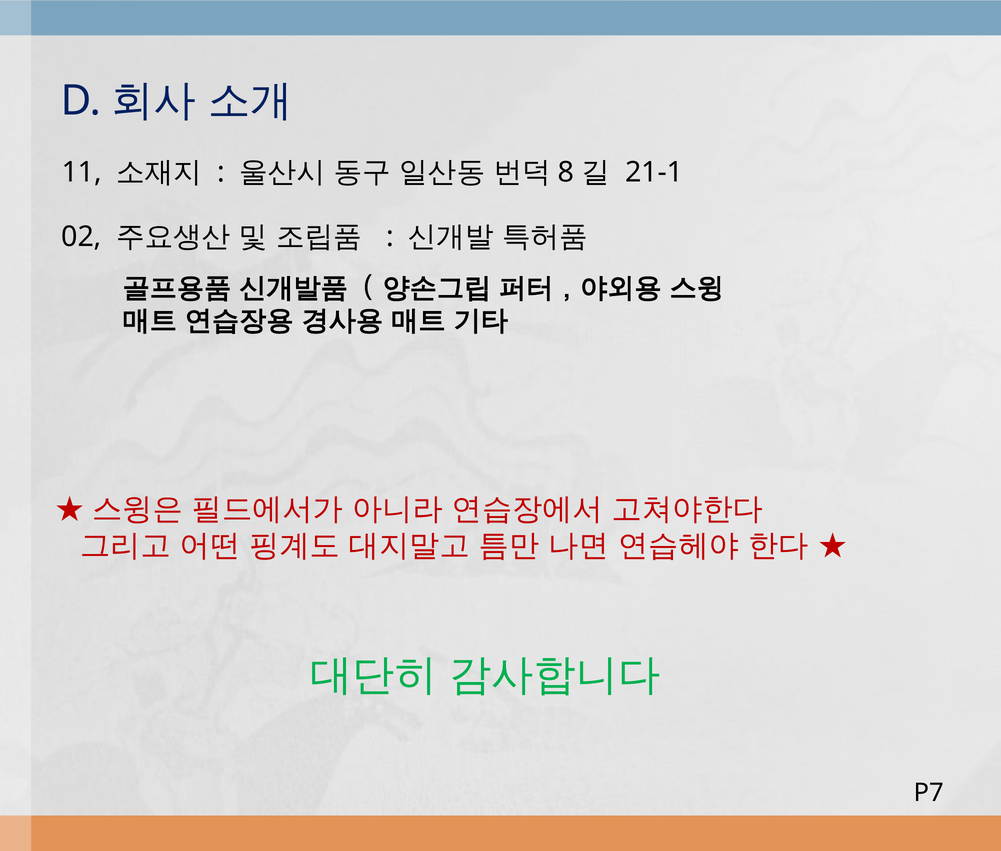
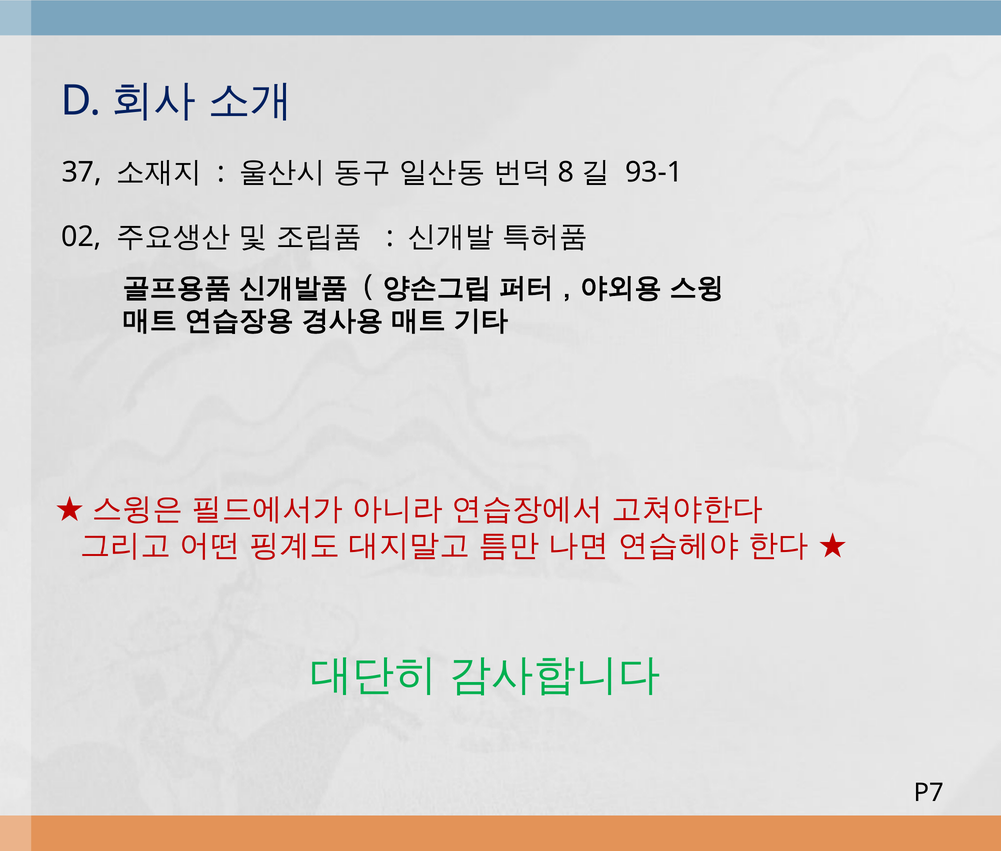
11: 11 -> 37
21-1: 21-1 -> 93-1
